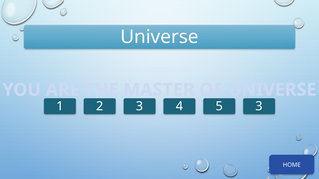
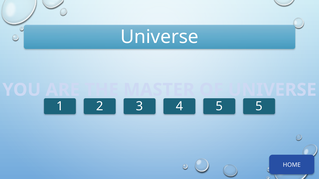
5 3: 3 -> 5
